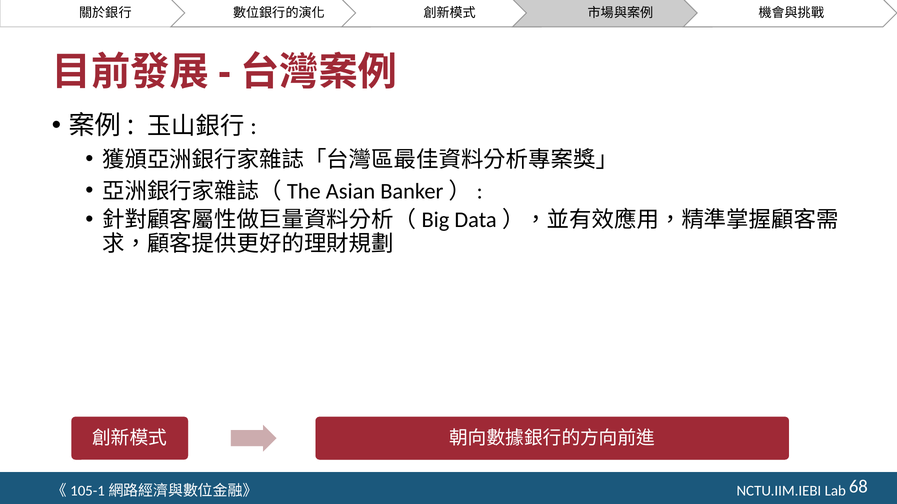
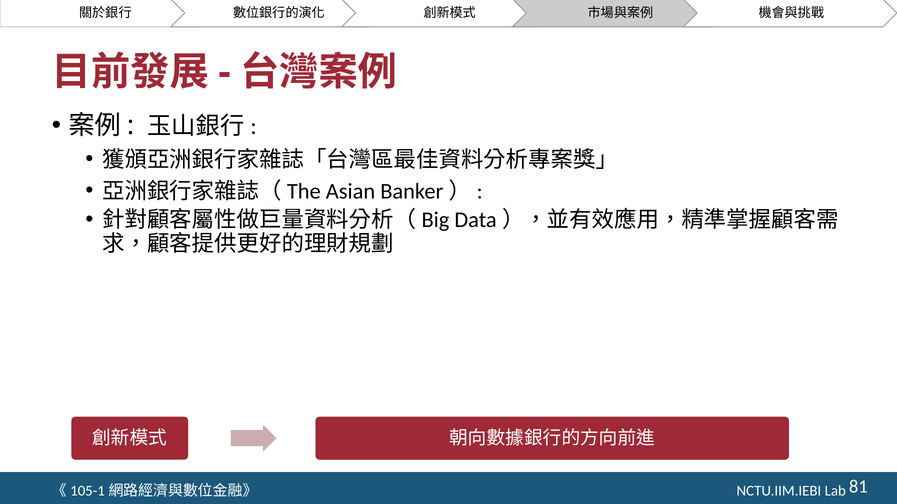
68: 68 -> 81
